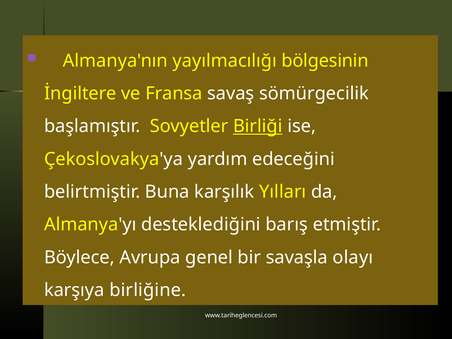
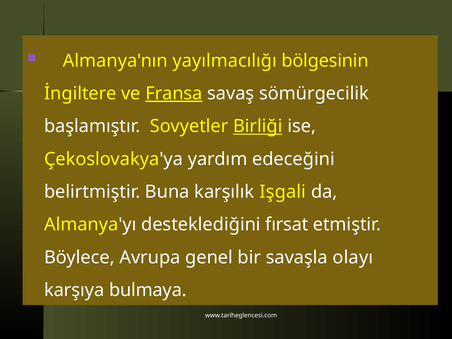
Fransa underline: none -> present
Yılları: Yılları -> Işgali
barış: barış -> fırsat
birliğine: birliğine -> bulmaya
